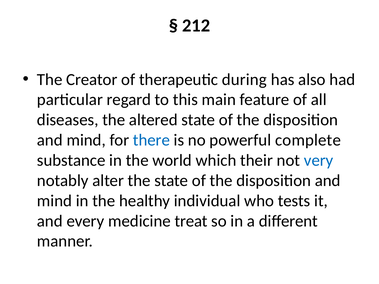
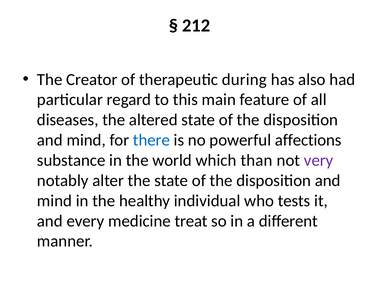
complete: complete -> affections
their: their -> than
very colour: blue -> purple
